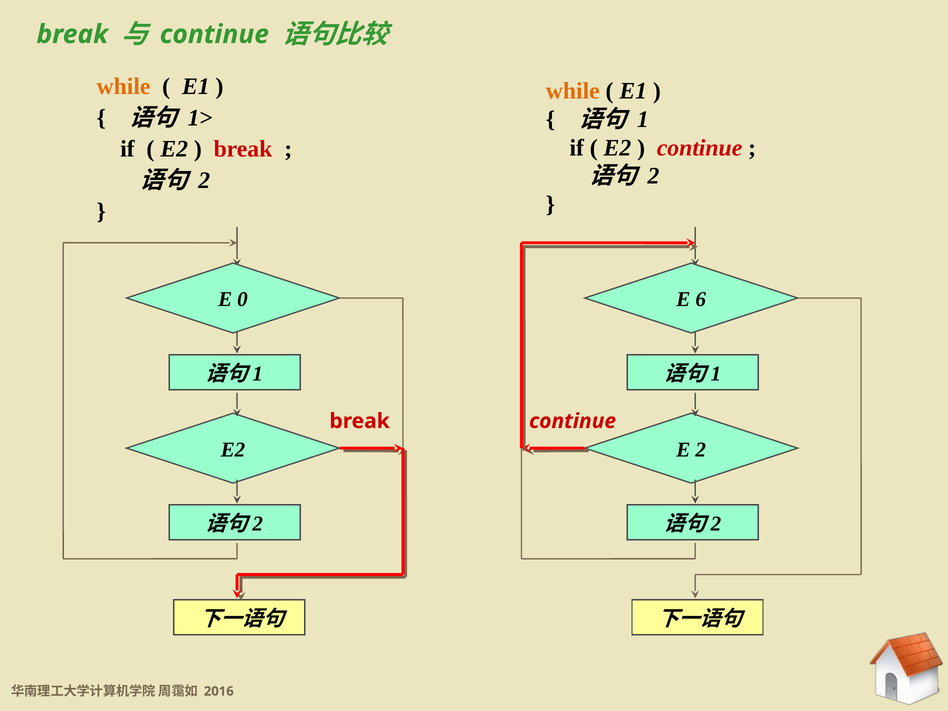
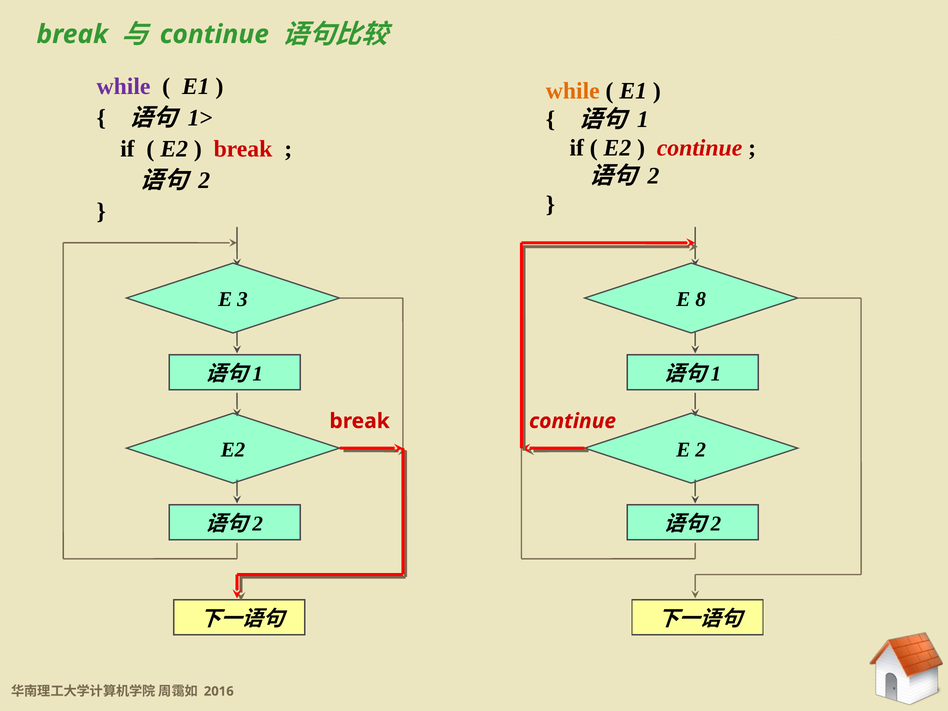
while at (124, 86) colour: orange -> purple
0: 0 -> 3
6: 6 -> 8
